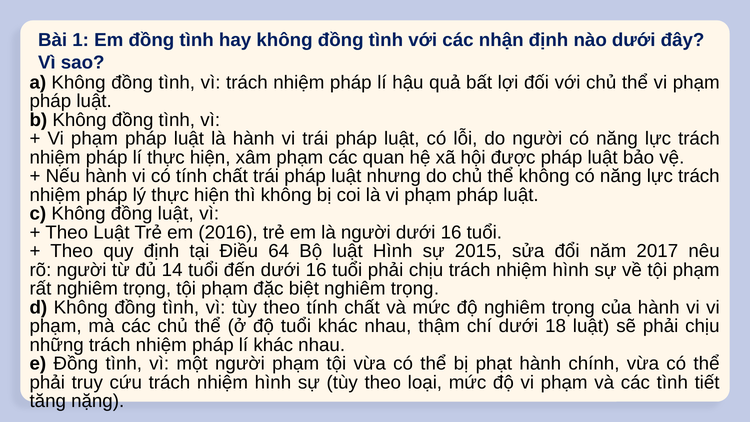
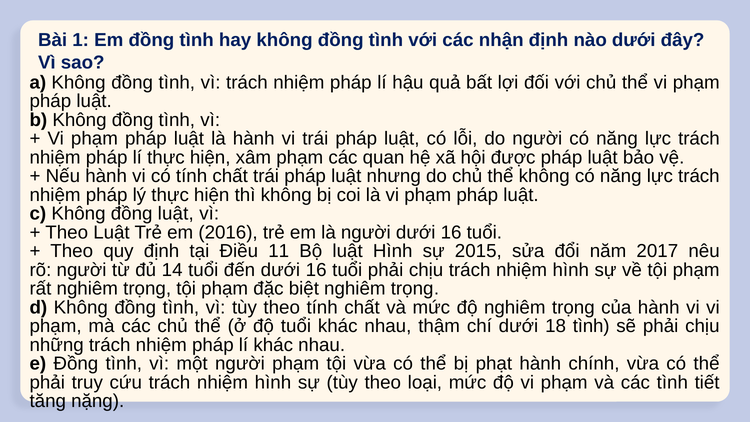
64: 64 -> 11
18 luật: luật -> tình
